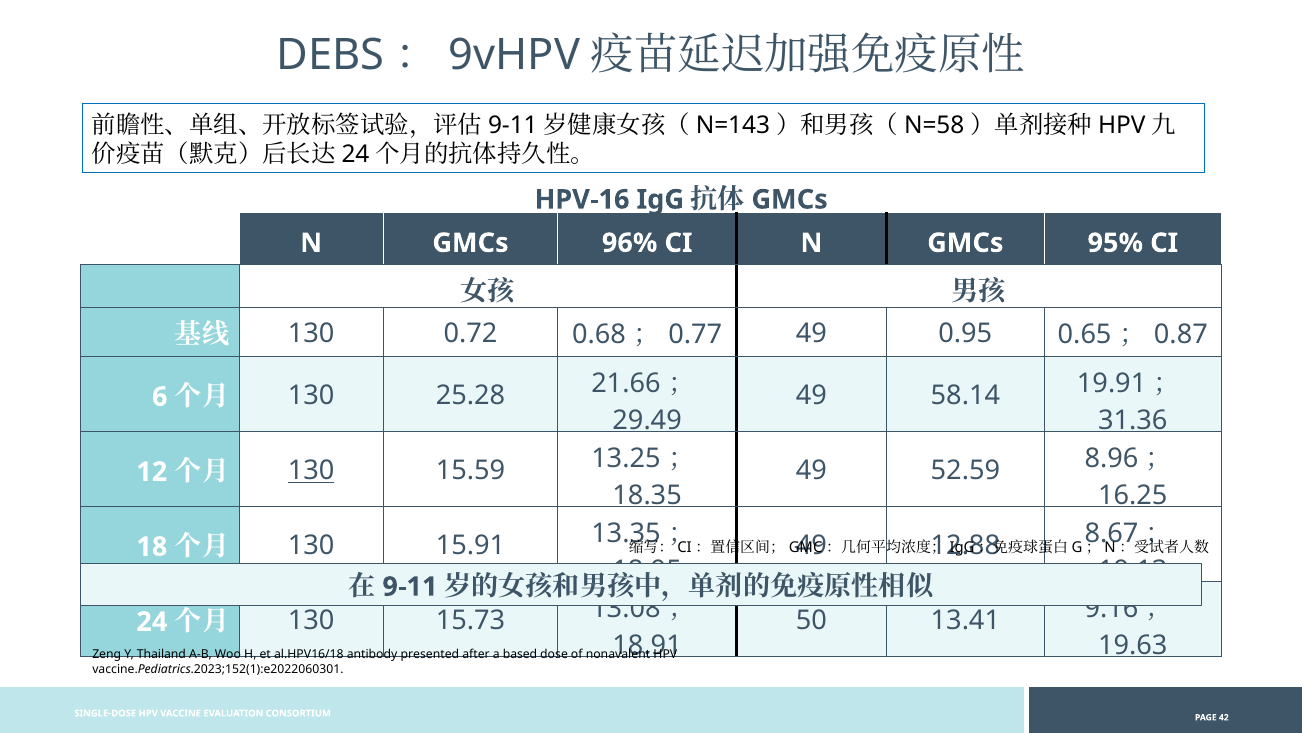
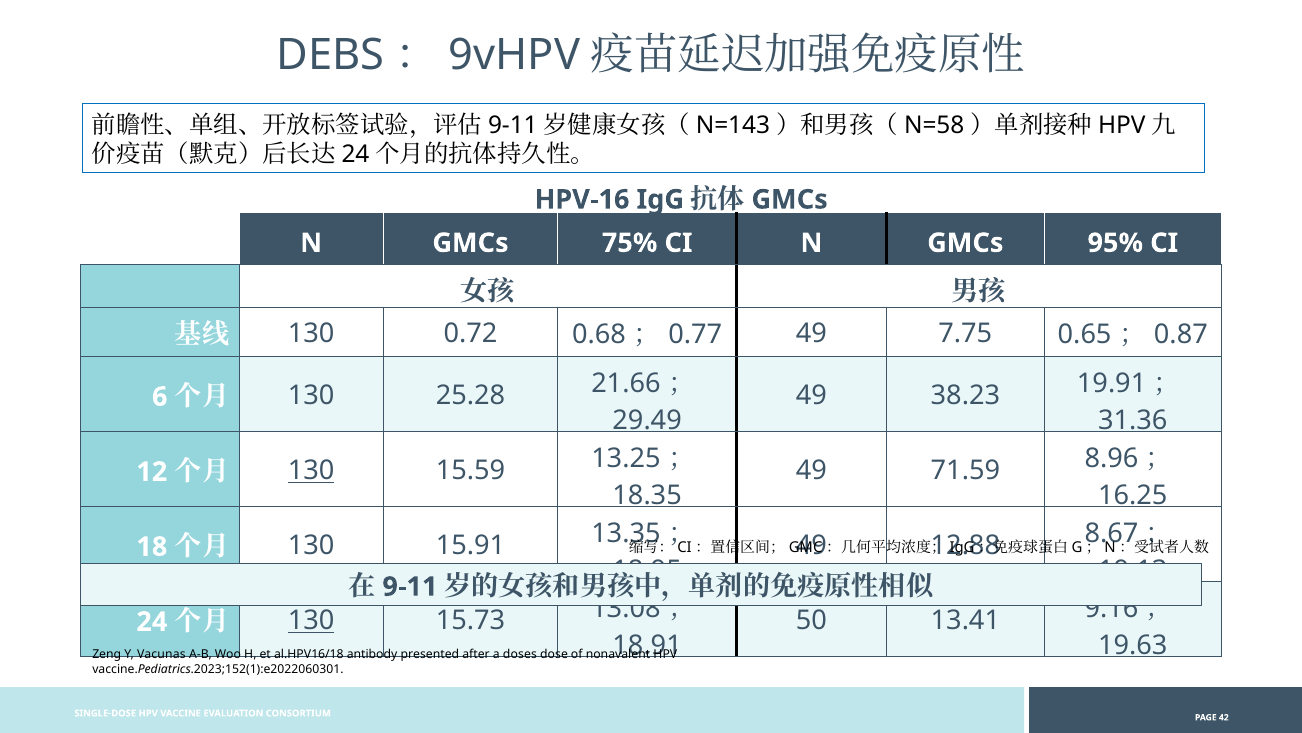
96%: 96% -> 75%
0.95: 0.95 -> 7.75
58.14: 58.14 -> 38.23
52.59: 52.59 -> 71.59
130 at (311, 620) underline: none -> present
Thailand: Thailand -> Vacunas
based: based -> doses
